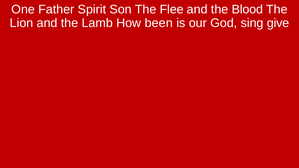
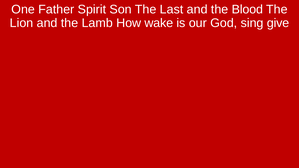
Flee: Flee -> Last
been: been -> wake
